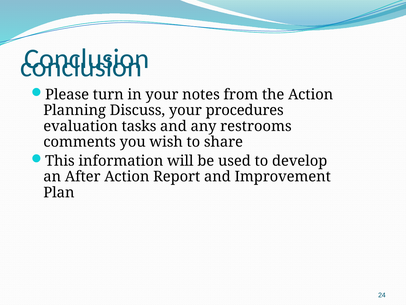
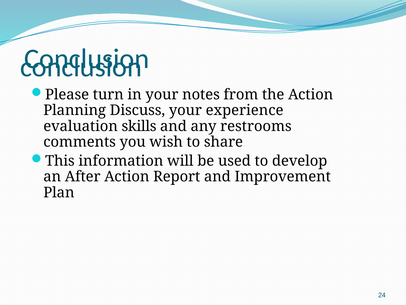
procedures: procedures -> experience
tasks: tasks -> skills
